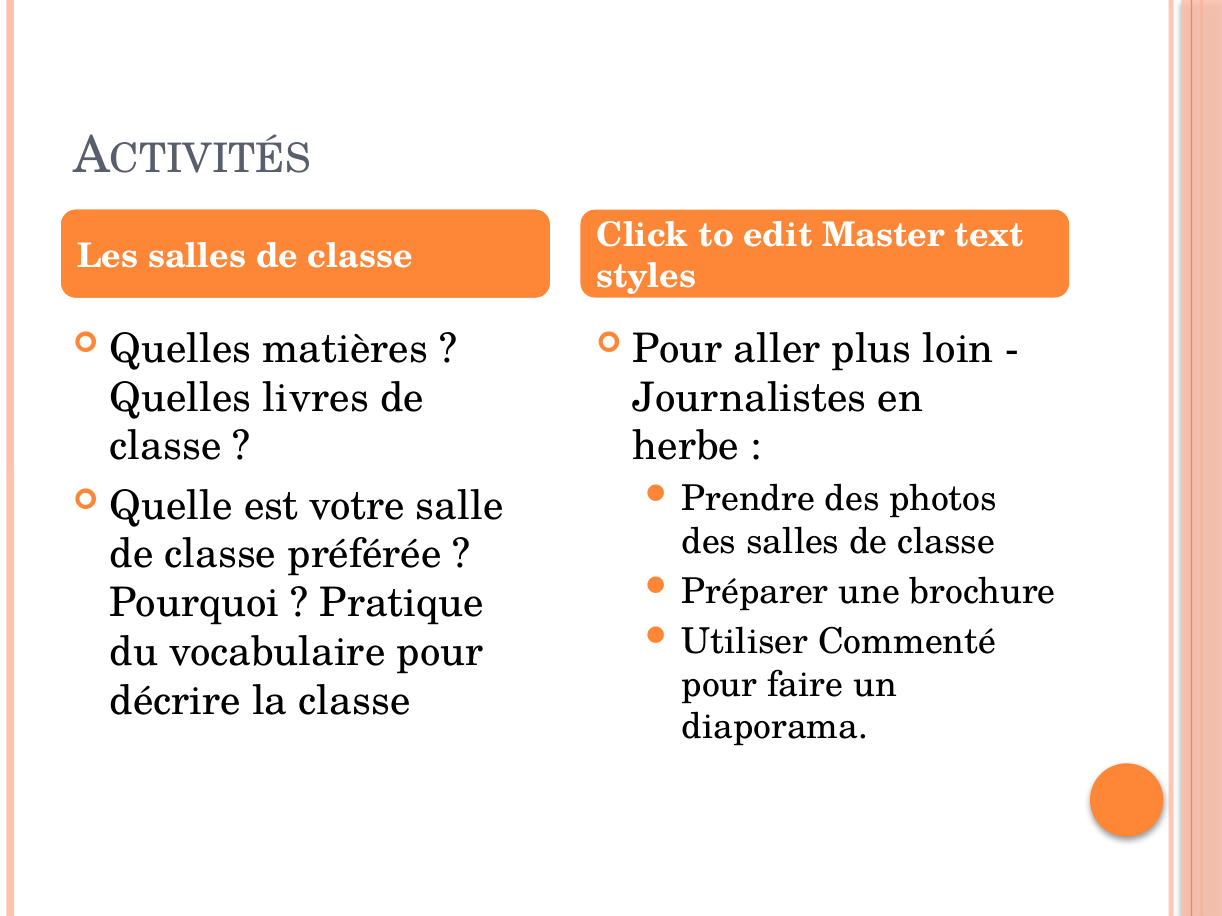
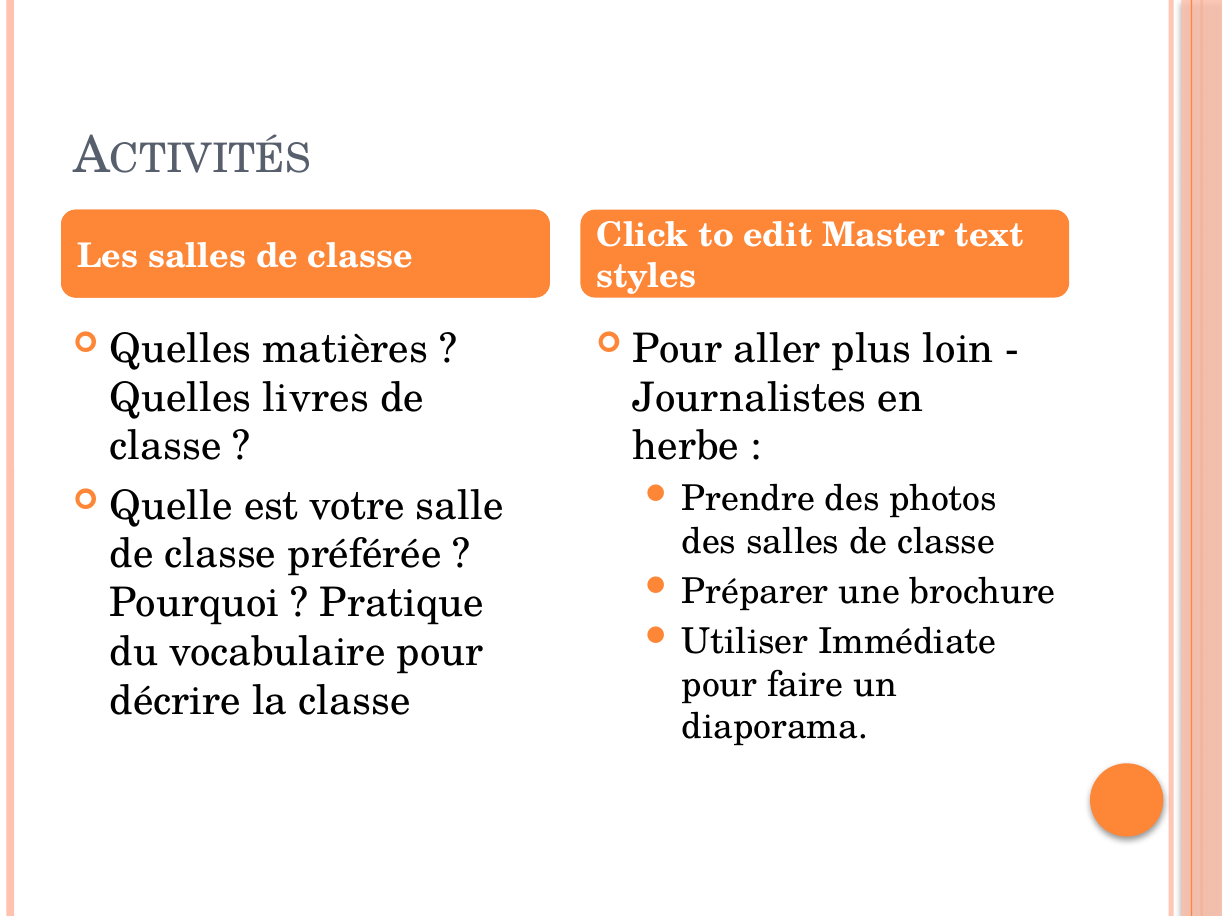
Commenté: Commenté -> Immédiate
